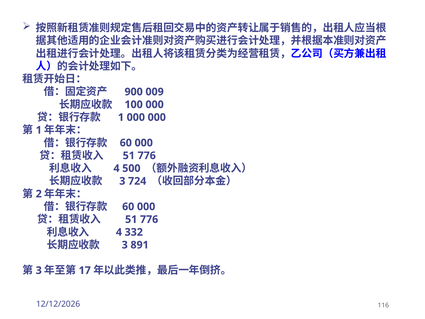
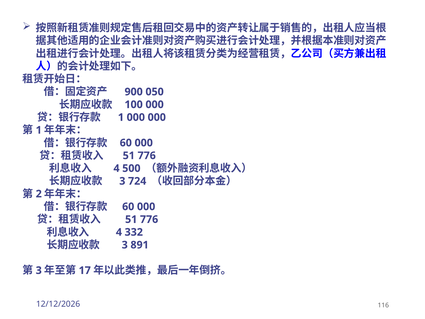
009: 009 -> 050
